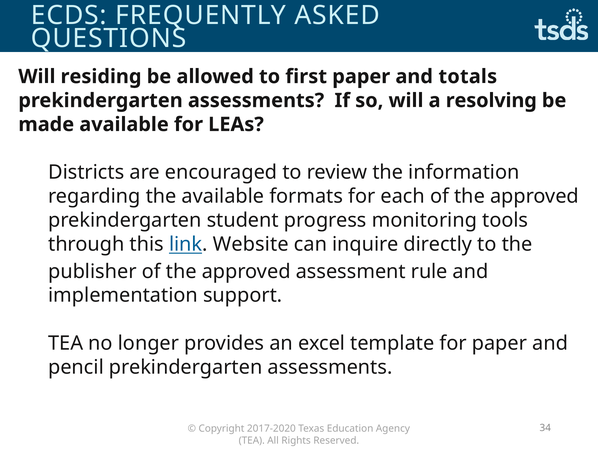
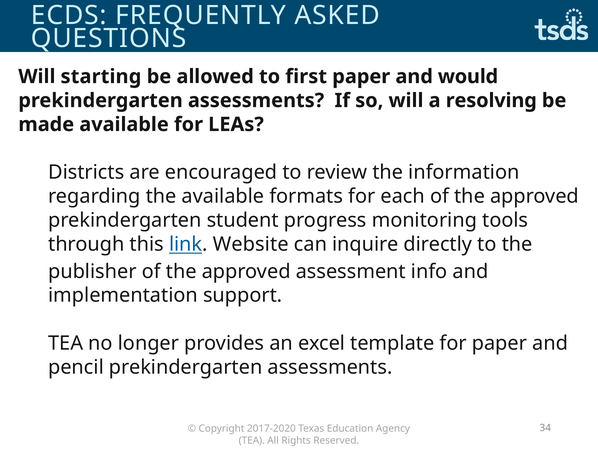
residing: residing -> starting
totals: totals -> would
rule: rule -> info
